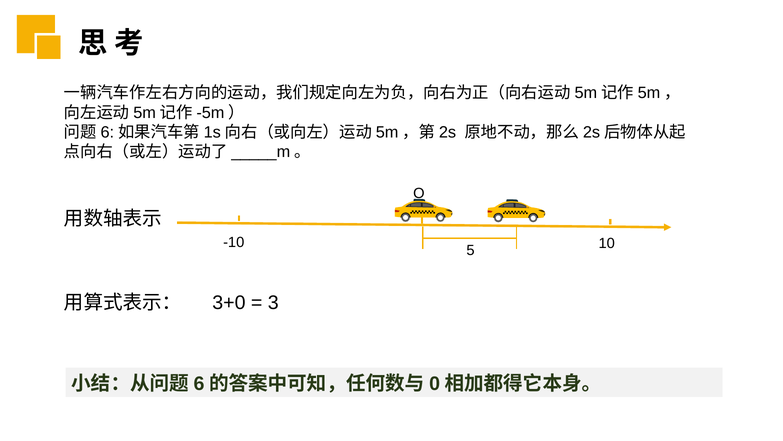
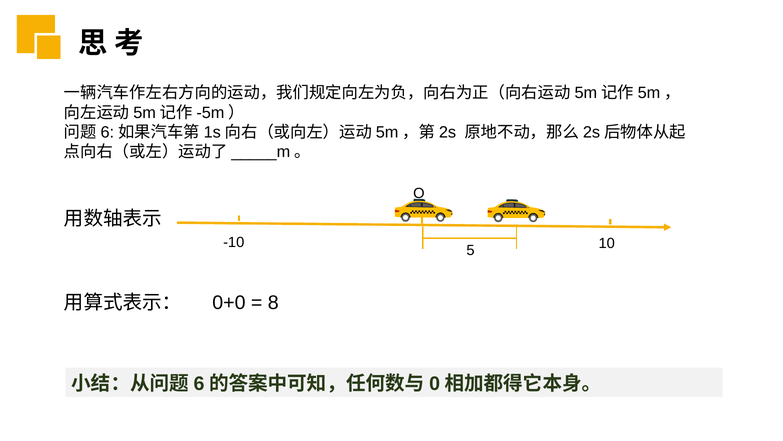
3+0: 3+0 -> 0+0
3: 3 -> 8
